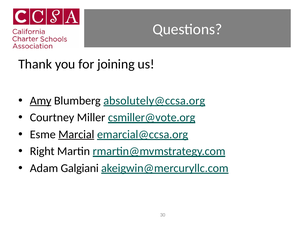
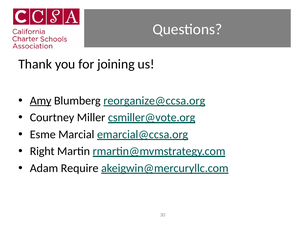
absolutely@ccsa.org: absolutely@ccsa.org -> reorganize@ccsa.org
Marcial underline: present -> none
Galgiani: Galgiani -> Require
